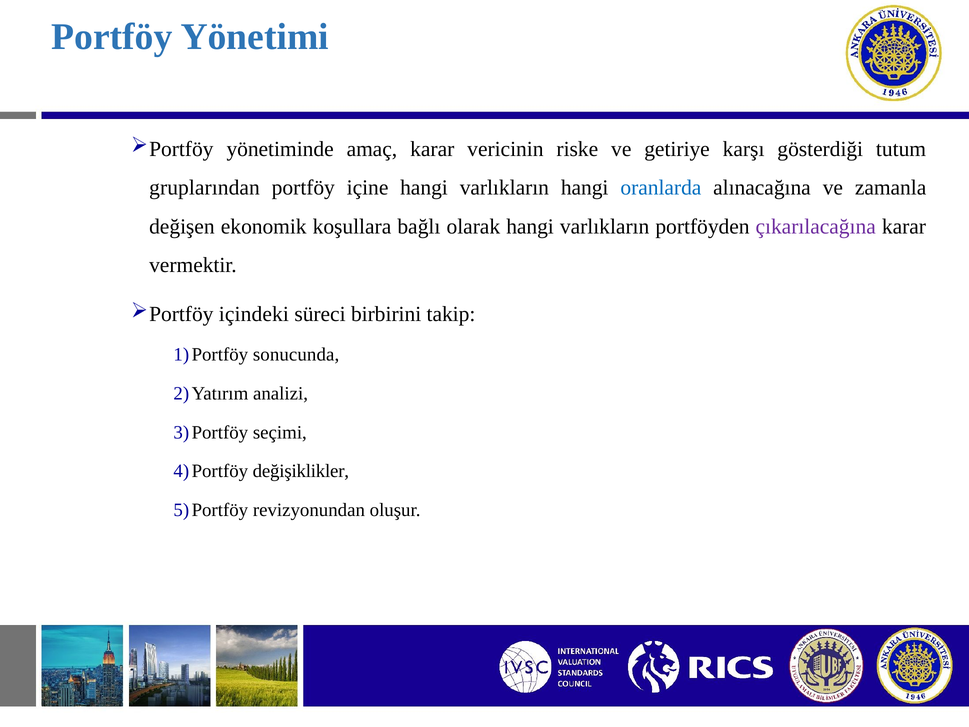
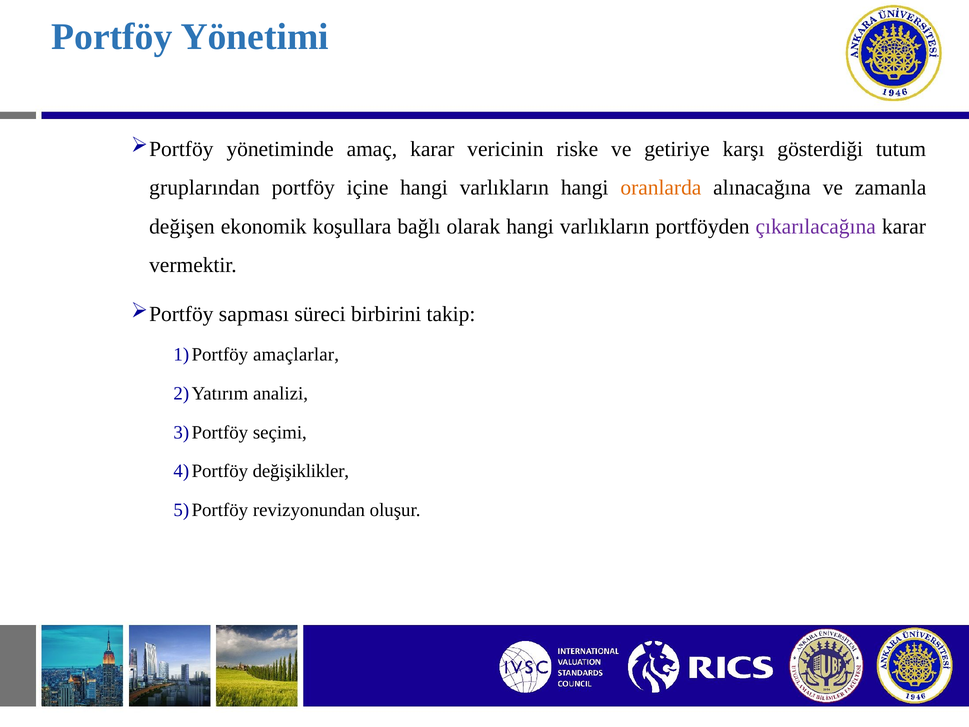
oranlarda colour: blue -> orange
içindeki: içindeki -> sapması
sonucunda: sonucunda -> amaçlarlar
